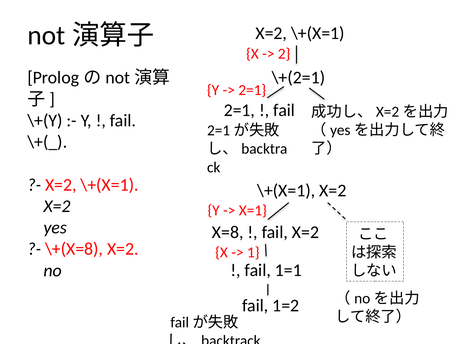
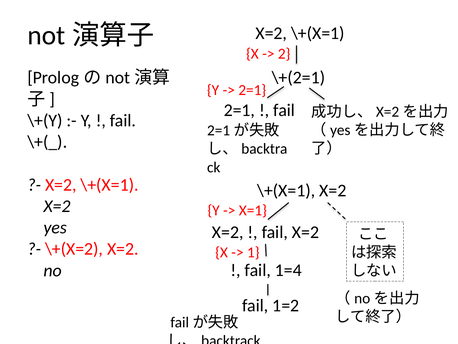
X=8 at (228, 232): X=8 -> X=2
\+(X=8: \+(X=8 -> \+(X=2
1=1: 1=1 -> 1=4
